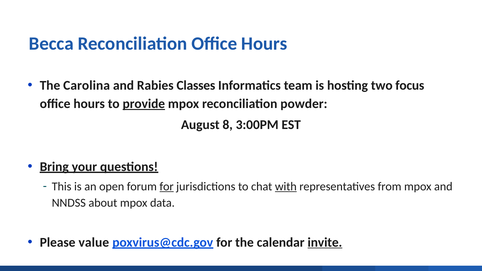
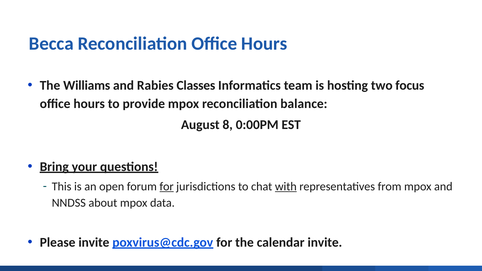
Carolina: Carolina -> Williams
provide underline: present -> none
powder: powder -> balance
3:00PM: 3:00PM -> 0:00PM
Please value: value -> invite
invite at (325, 242) underline: present -> none
